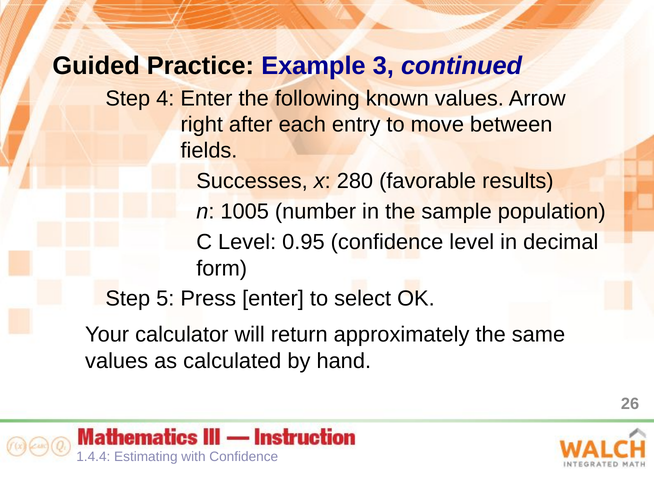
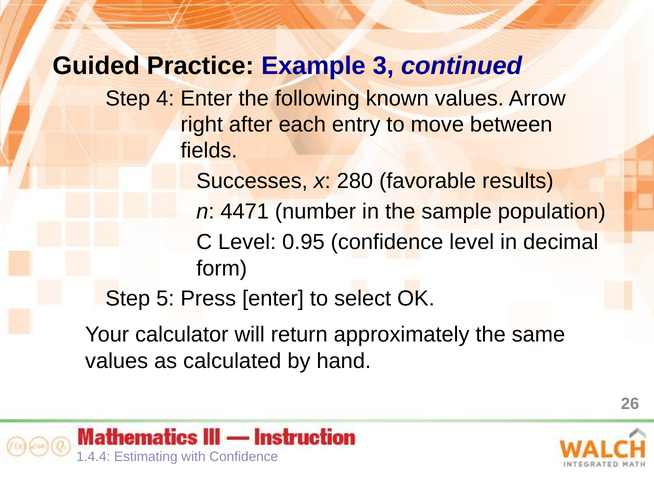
1005: 1005 -> 4471
